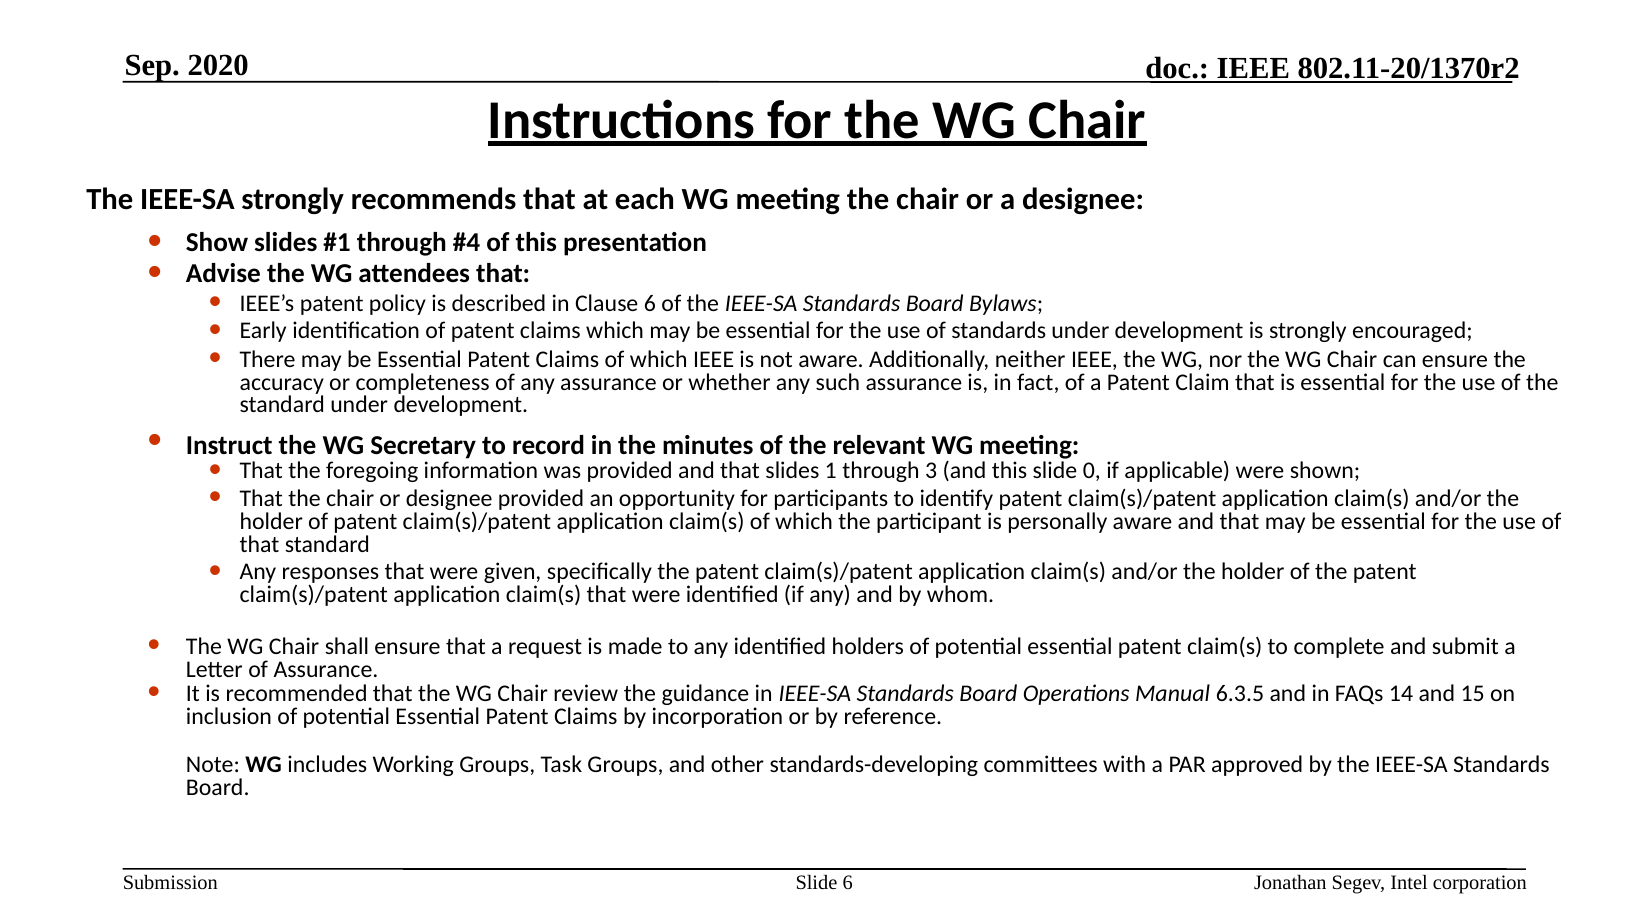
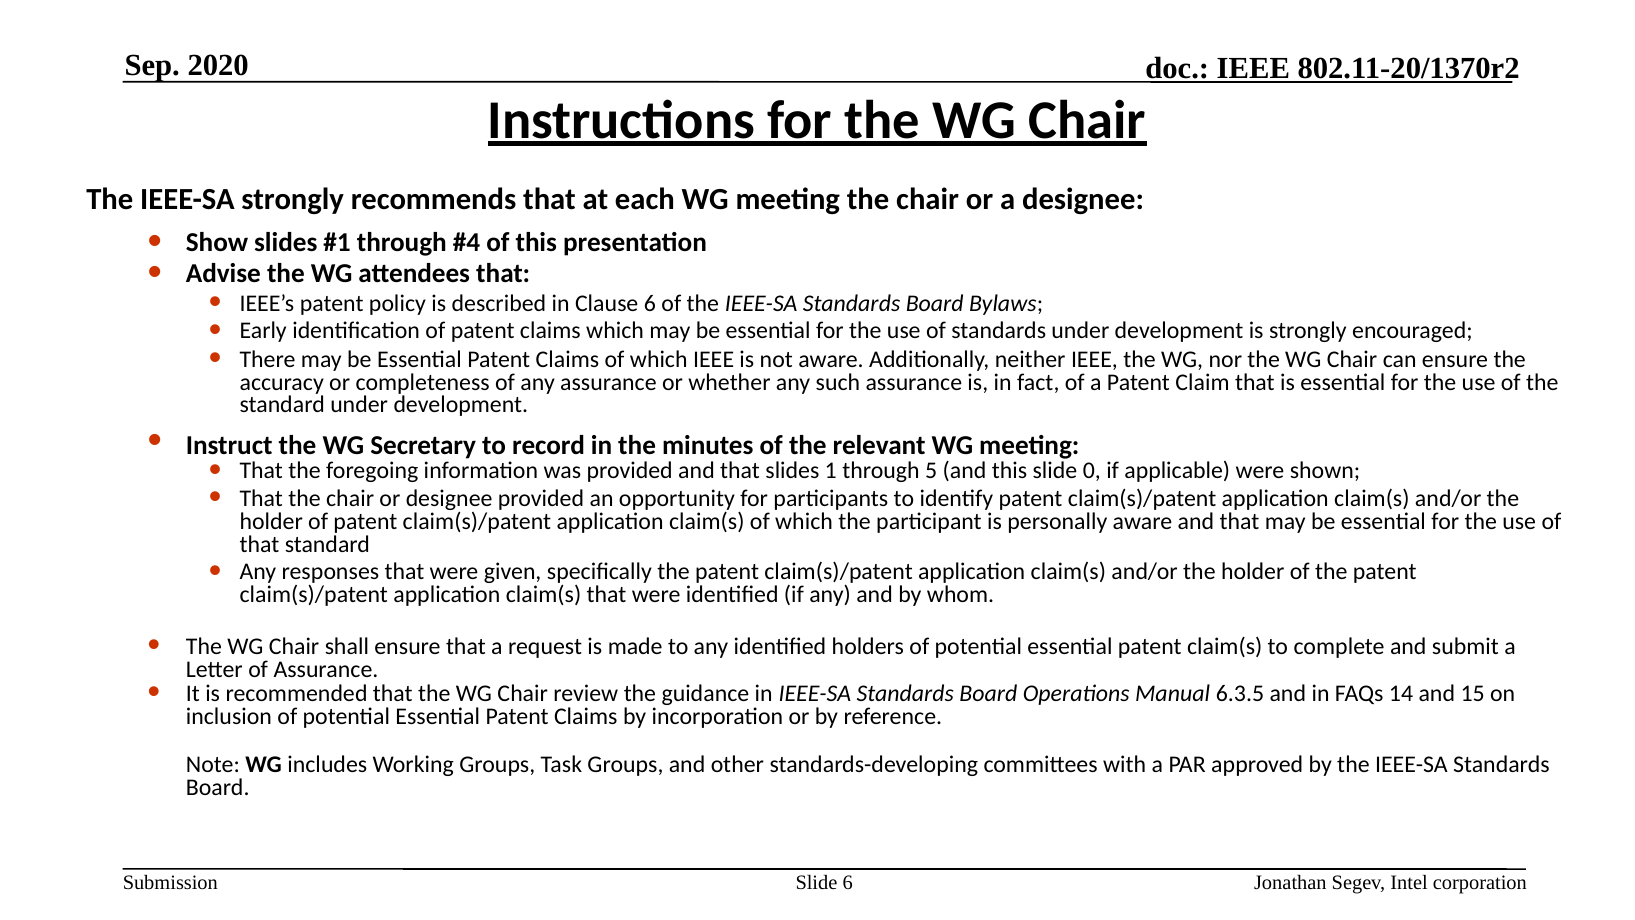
3: 3 -> 5
